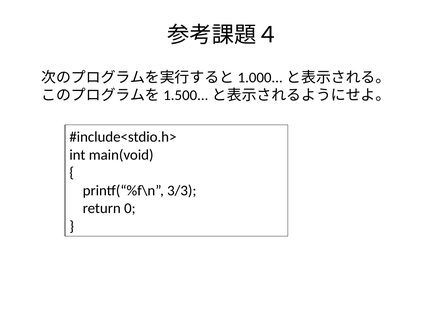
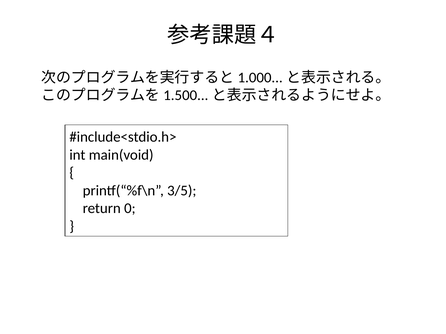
3/3: 3/3 -> 3/5
